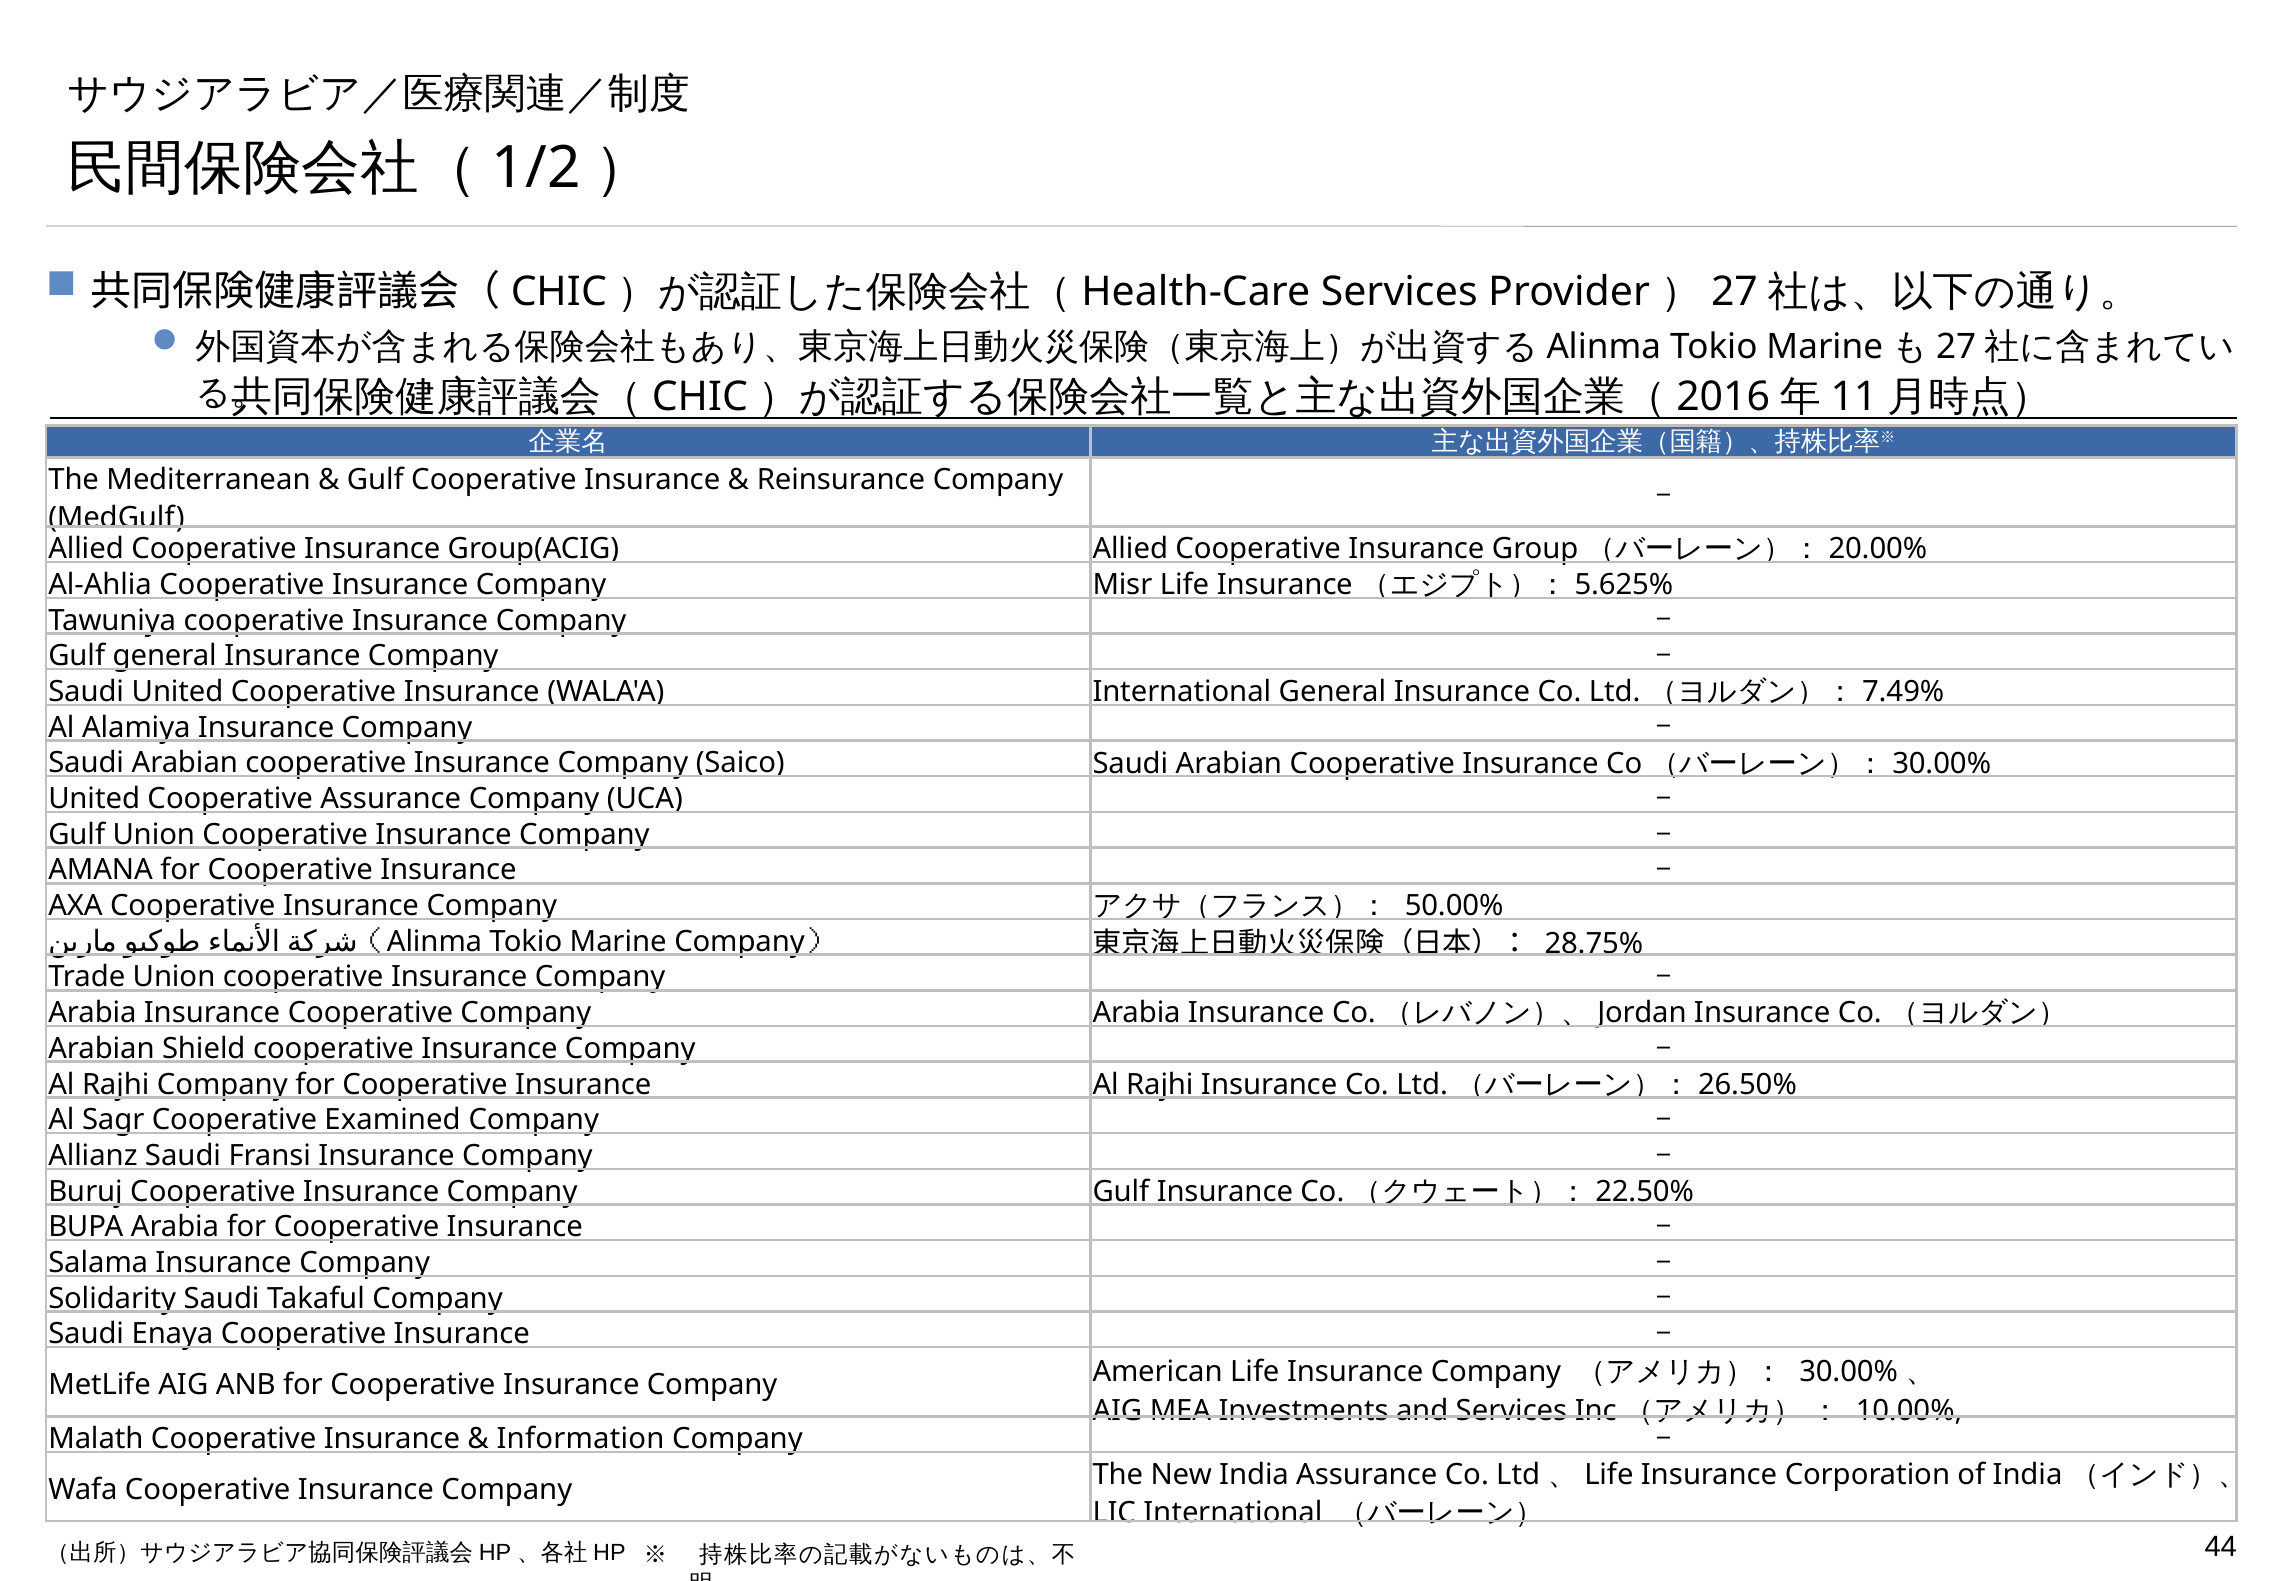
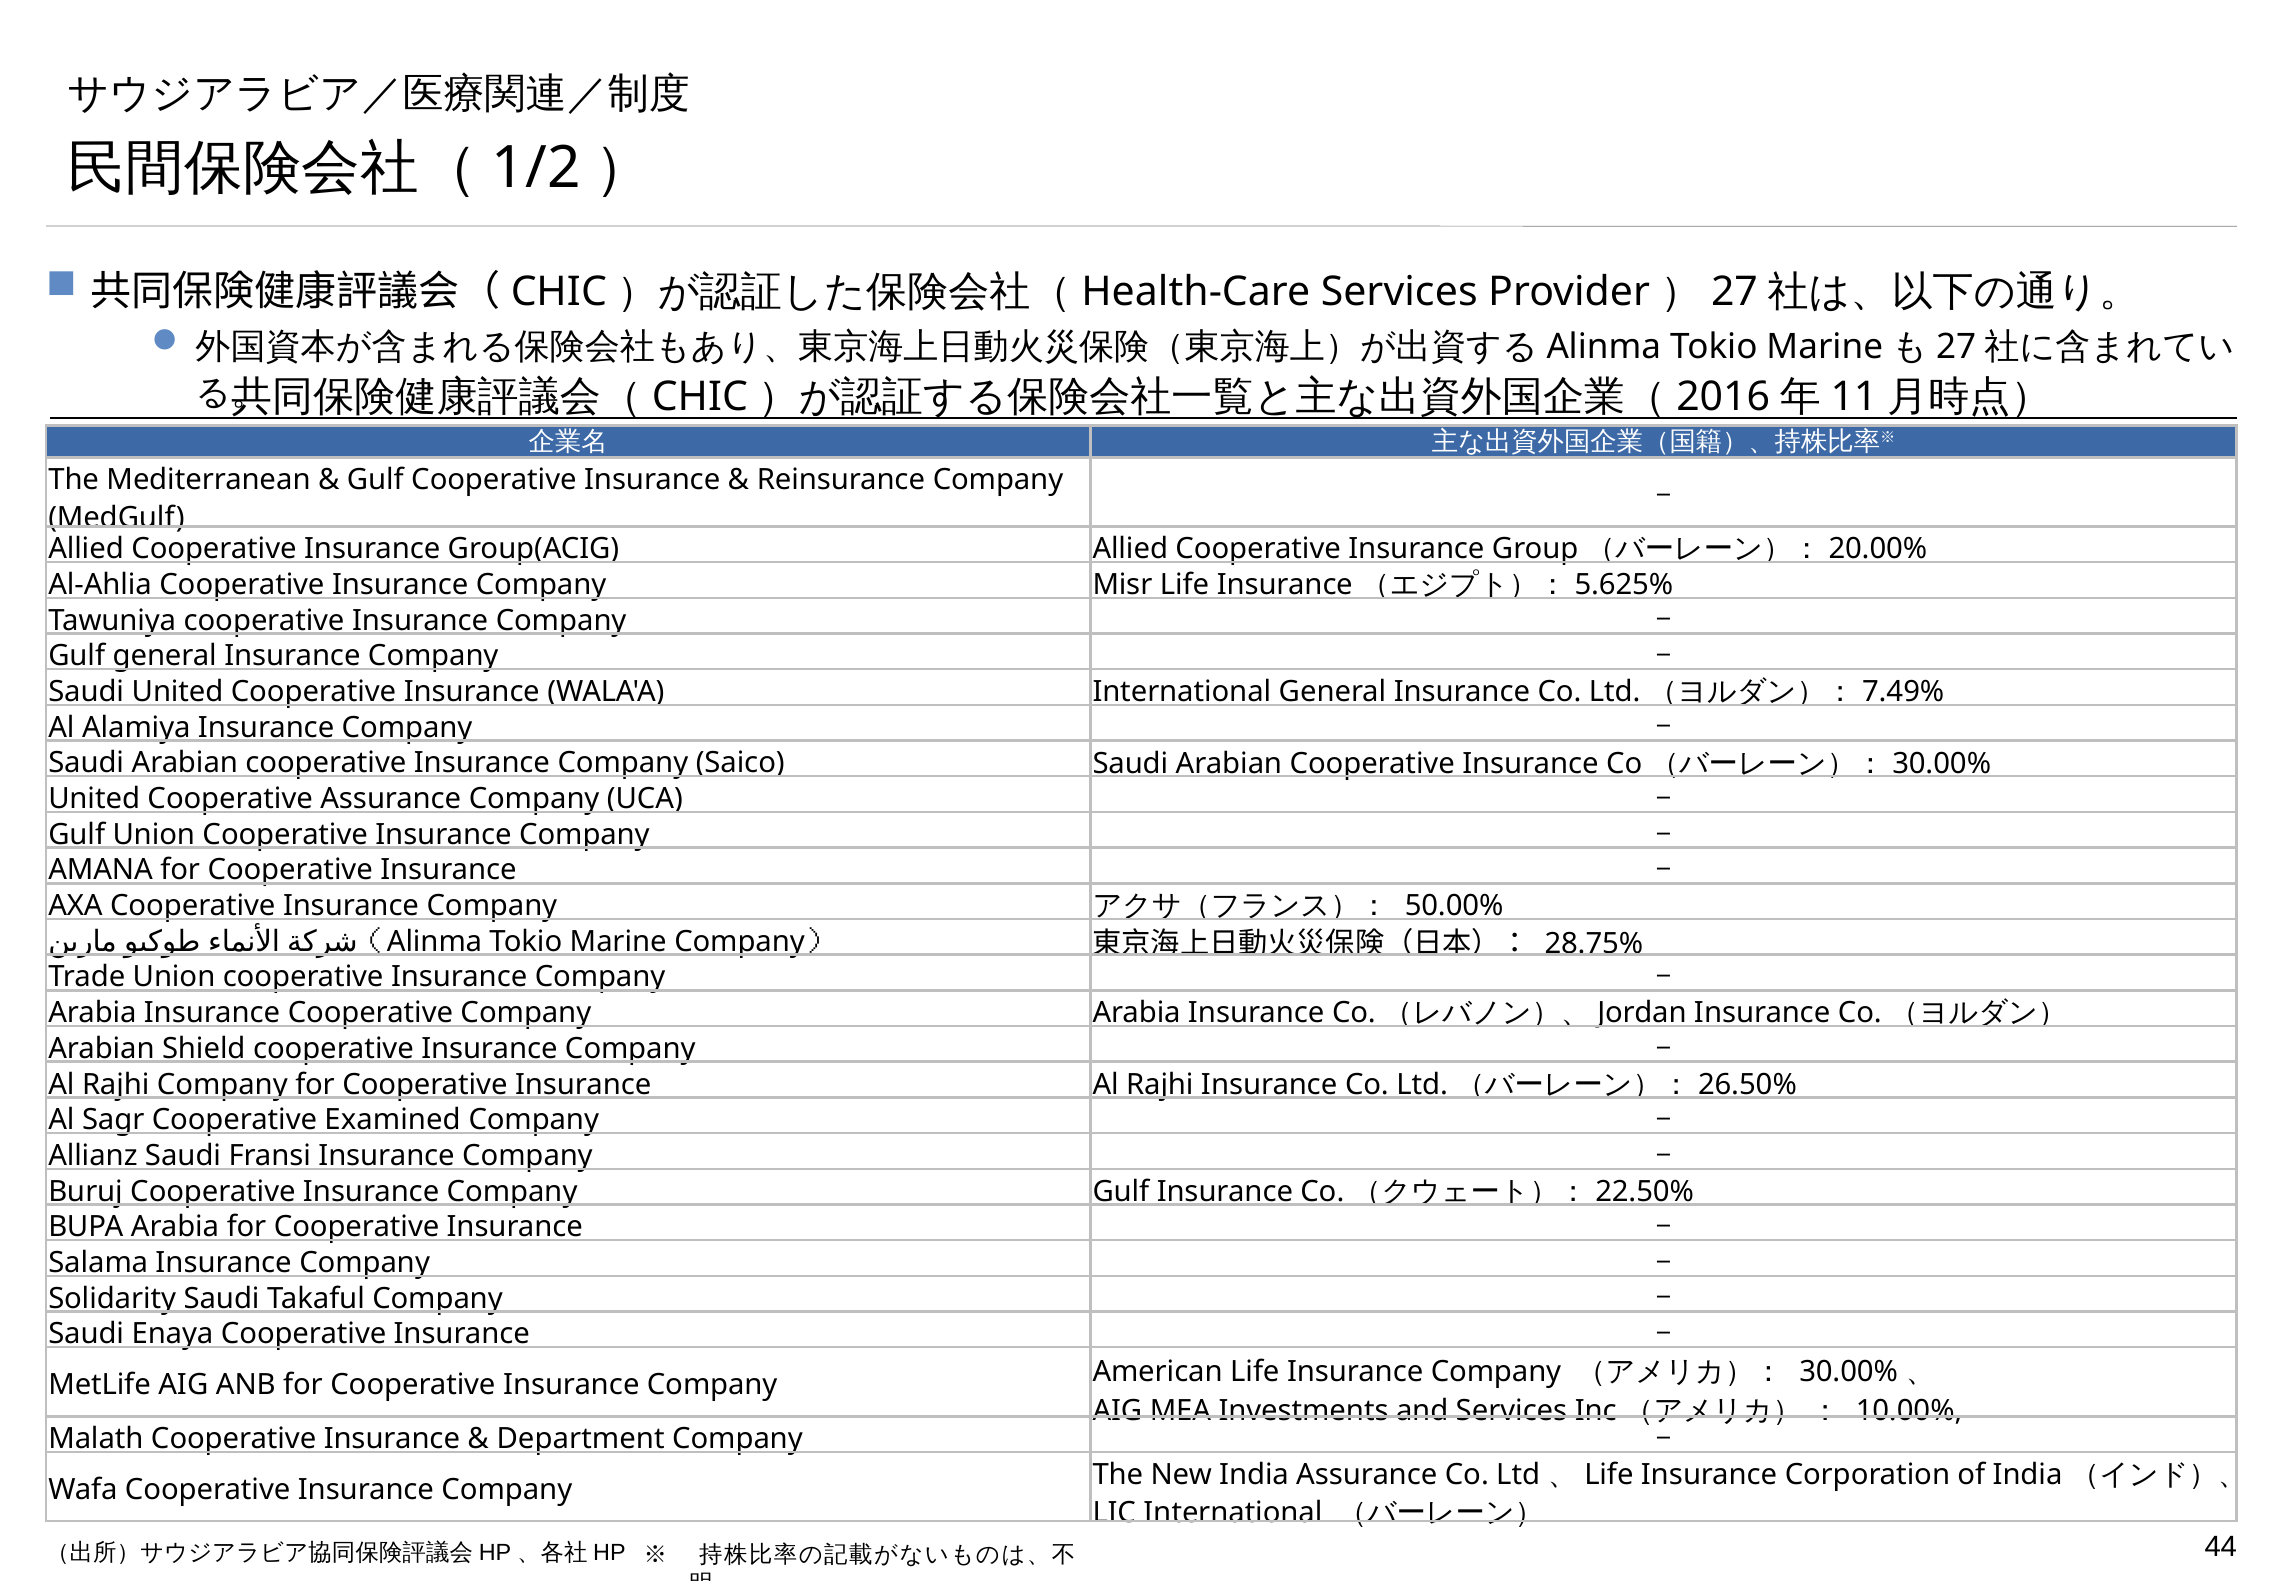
Information: Information -> Department
